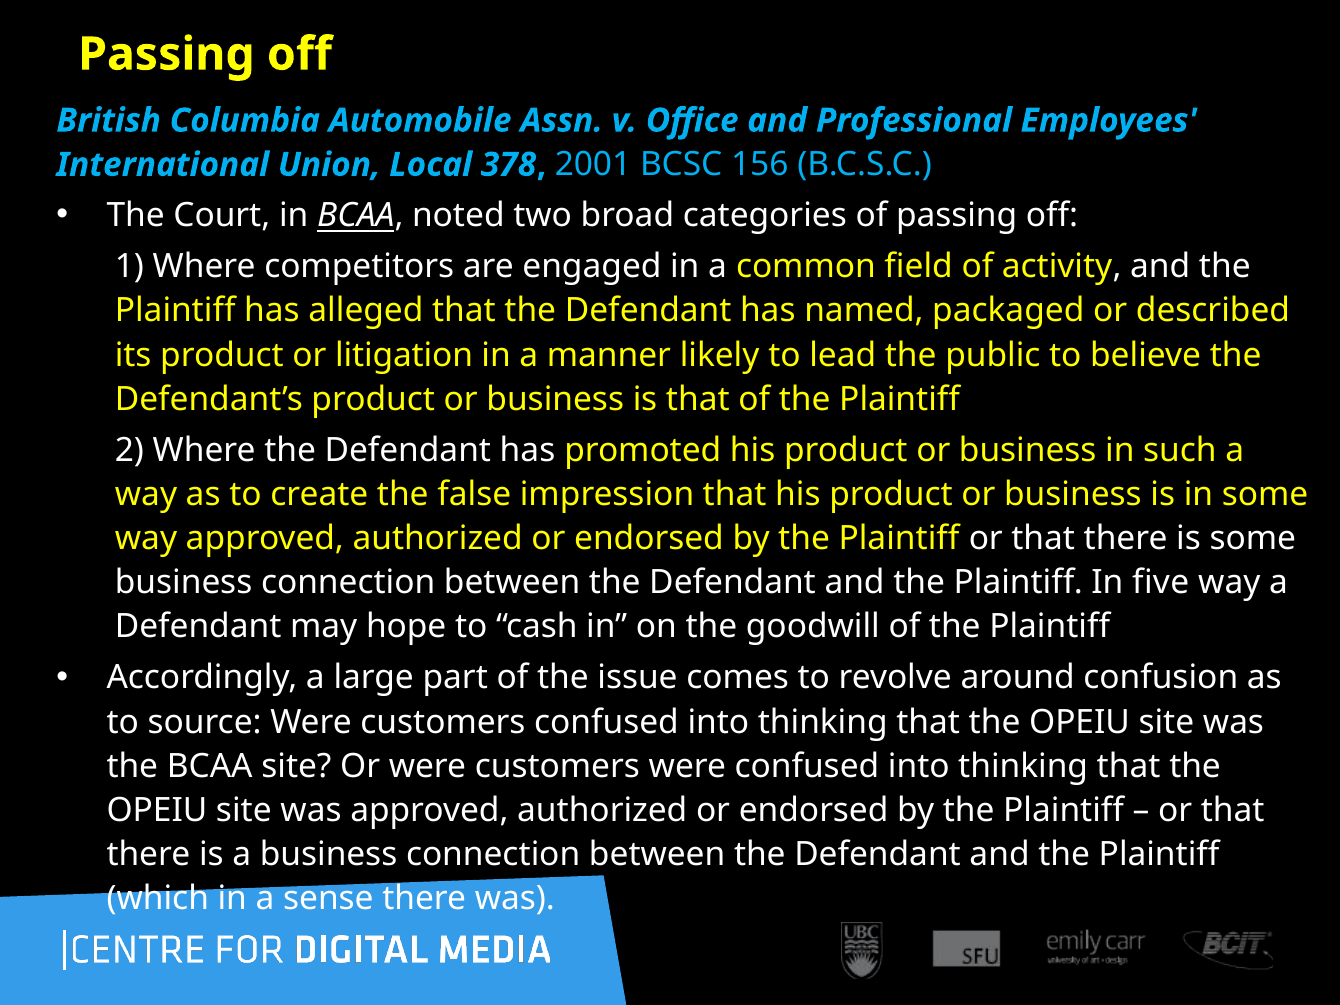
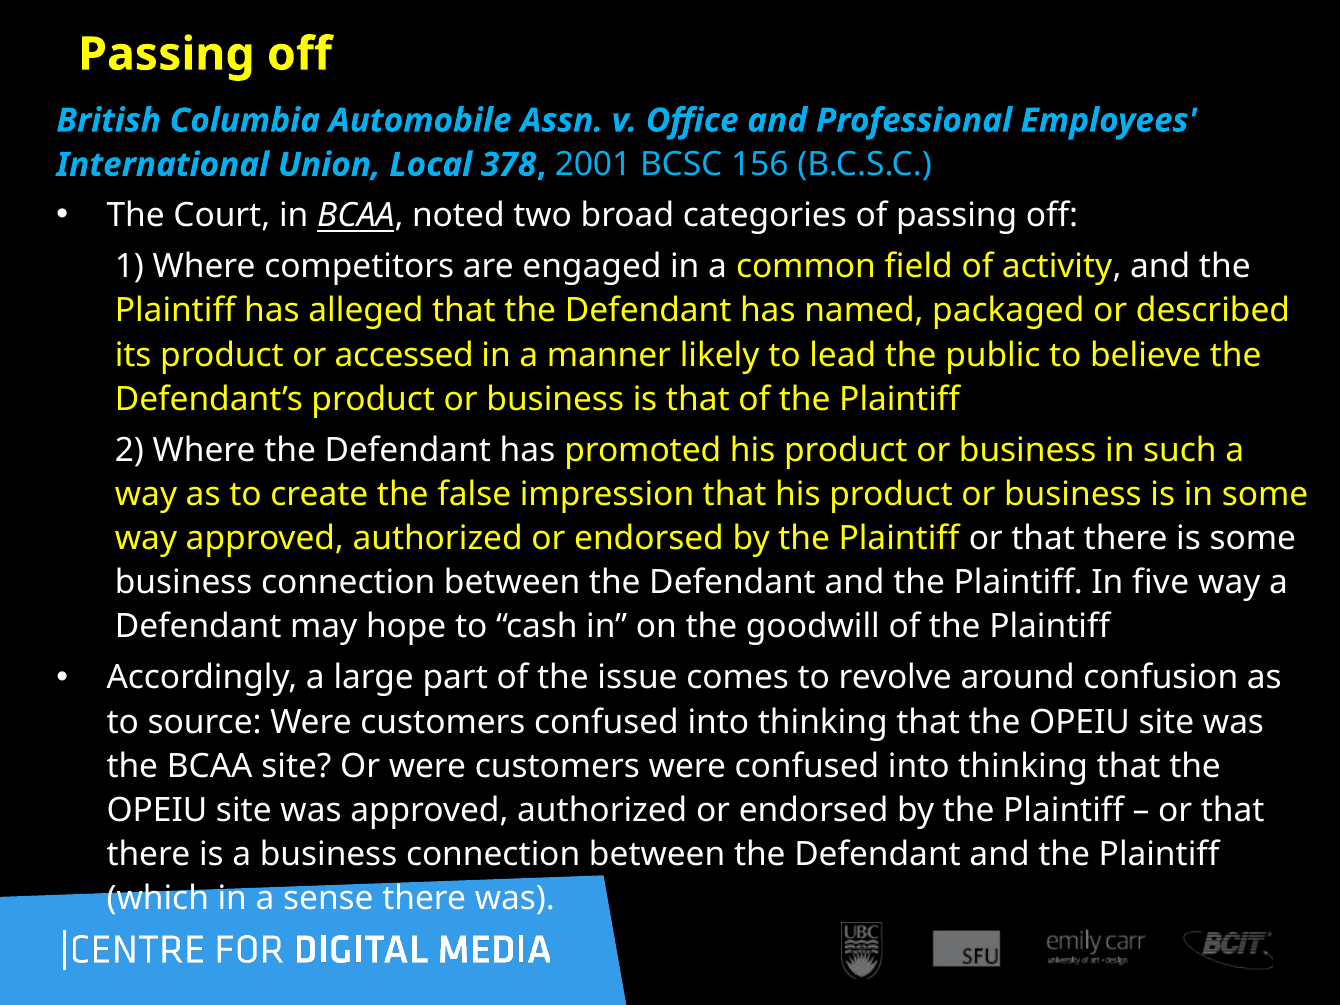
litigation: litigation -> accessed
